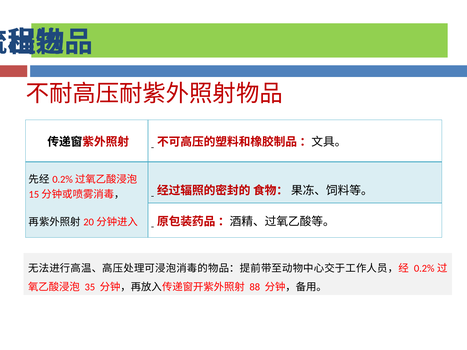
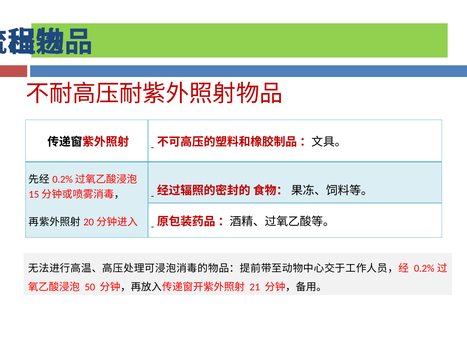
35: 35 -> 50
88: 88 -> 21
